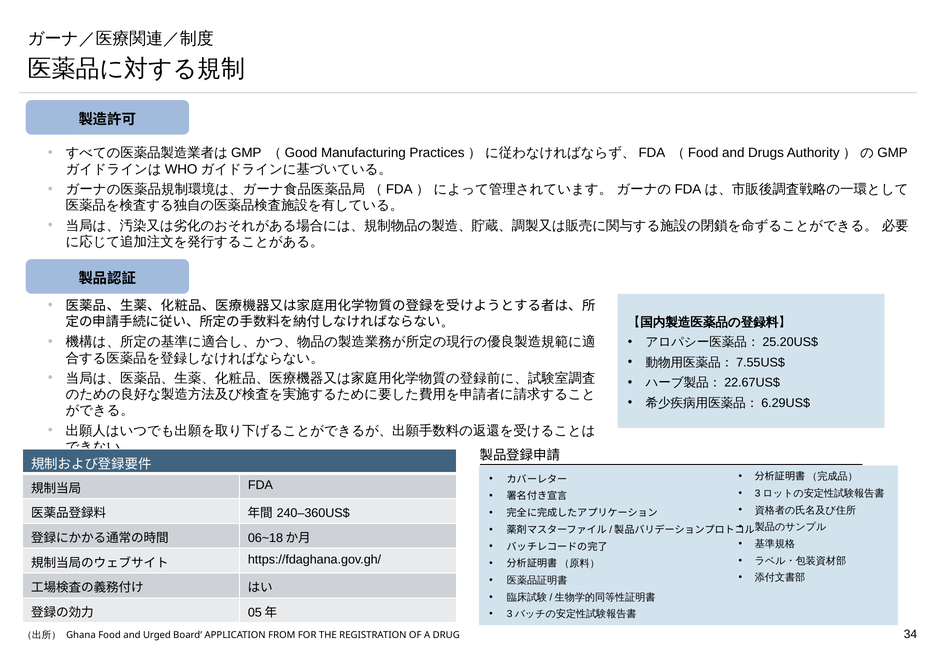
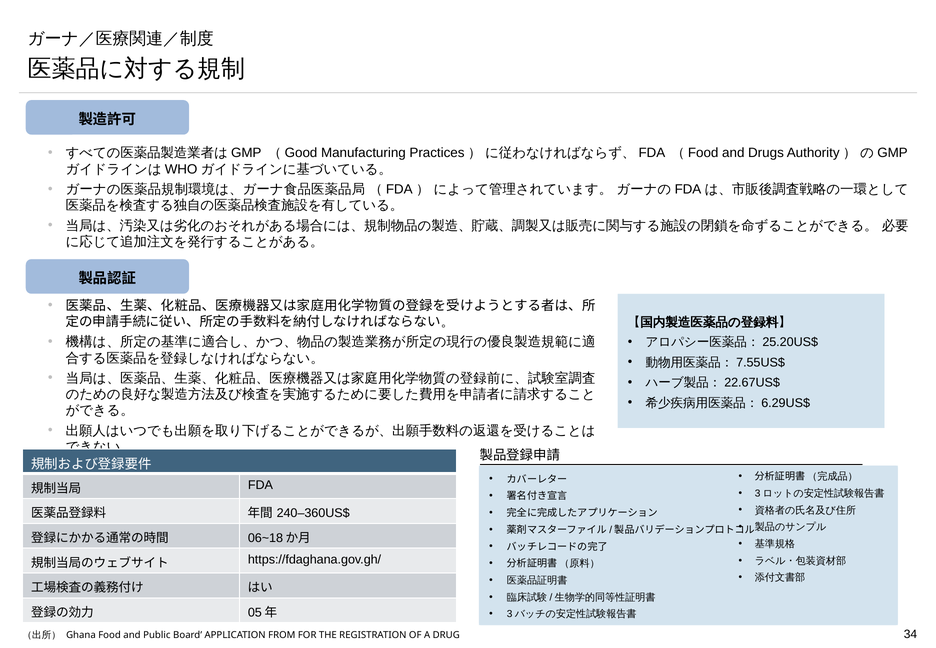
Urged: Urged -> Public
